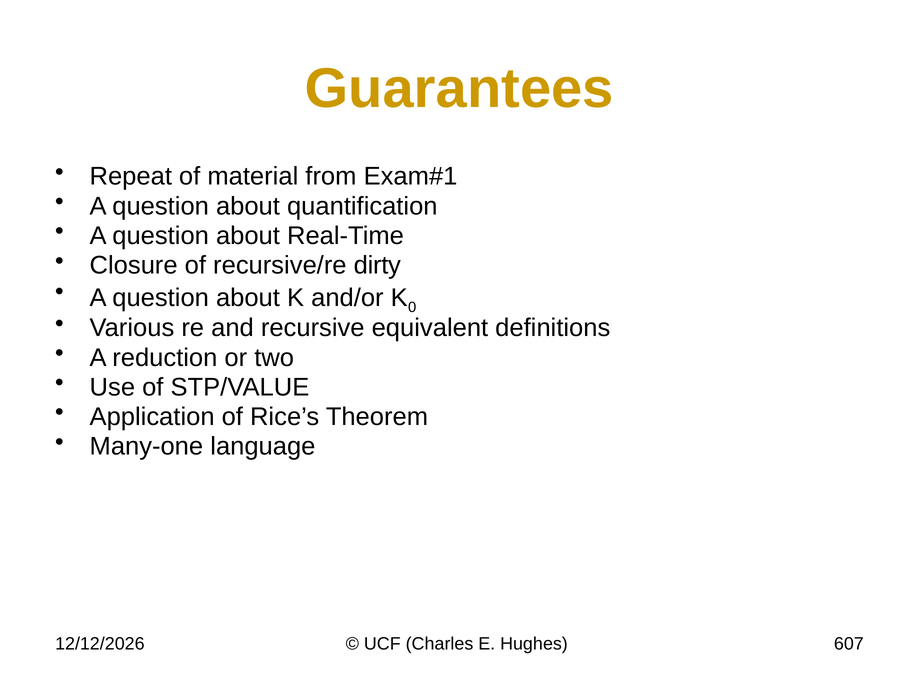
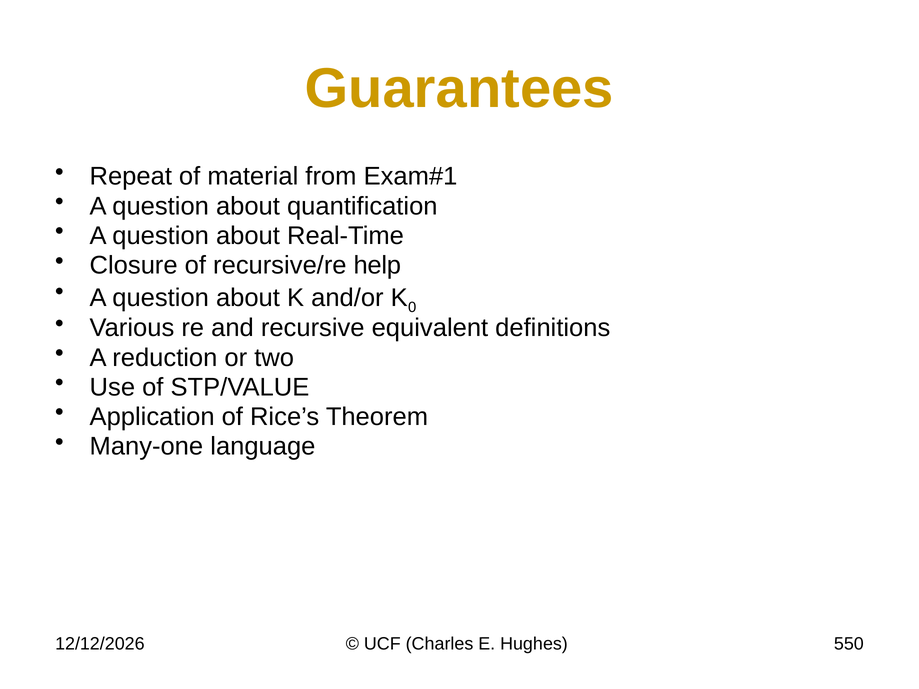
dirty: dirty -> help
607: 607 -> 550
